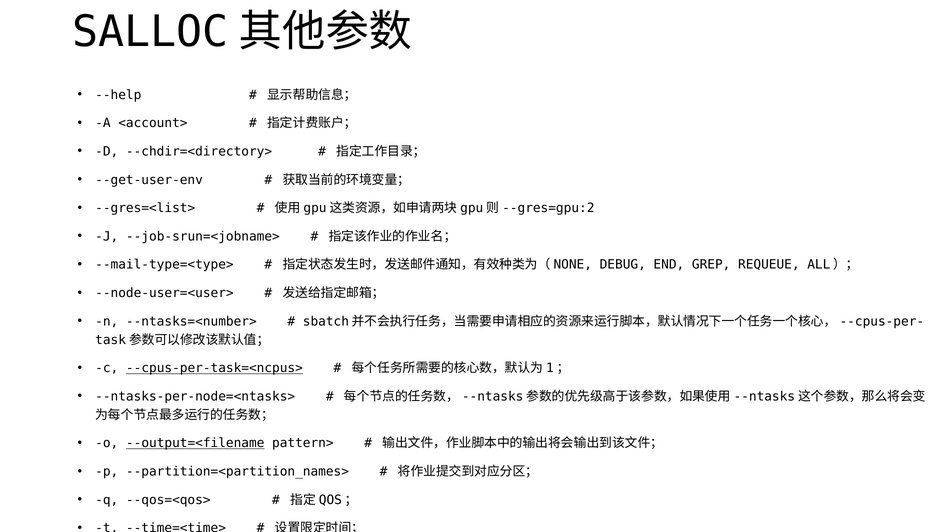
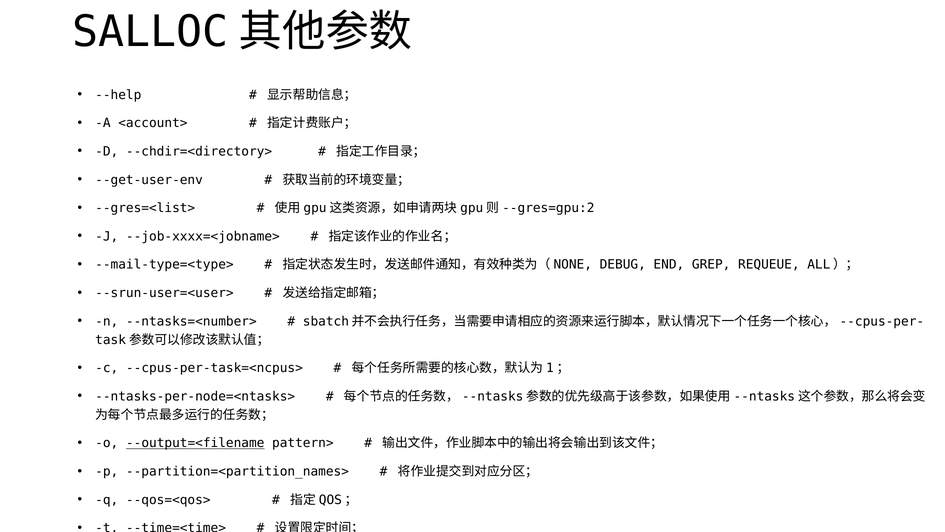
--job-srun=<jobname>: --job-srun=<jobname> -> --job-xxxx=<jobname>
--node-user=<user>: --node-user=<user> -> --srun-user=<user>
--cpus-per-task=<ncpus> underline: present -> none
